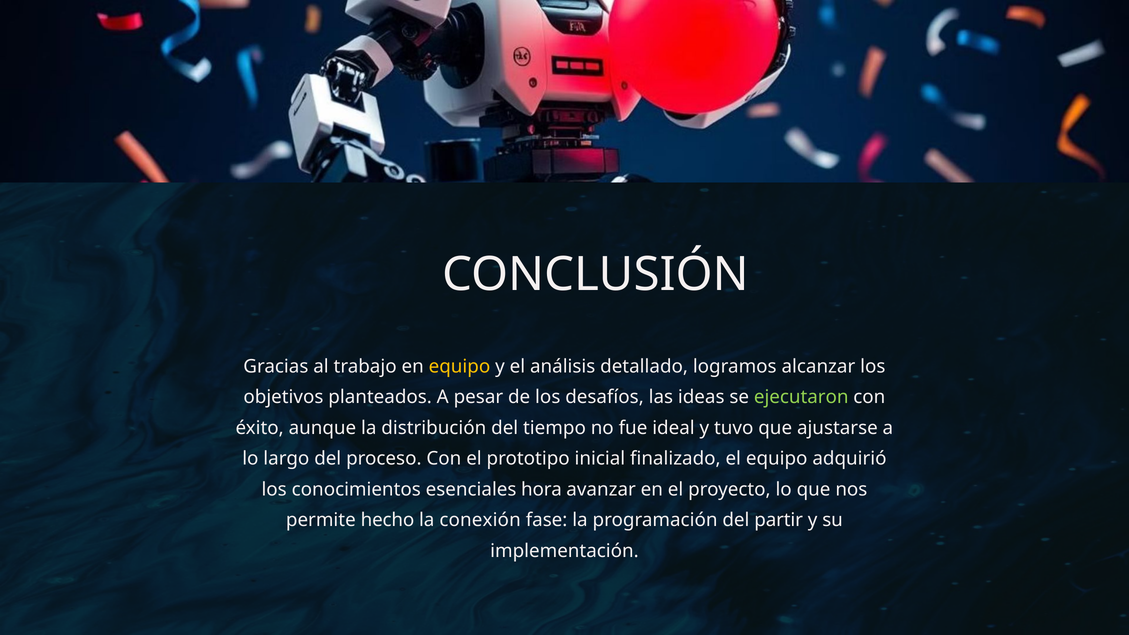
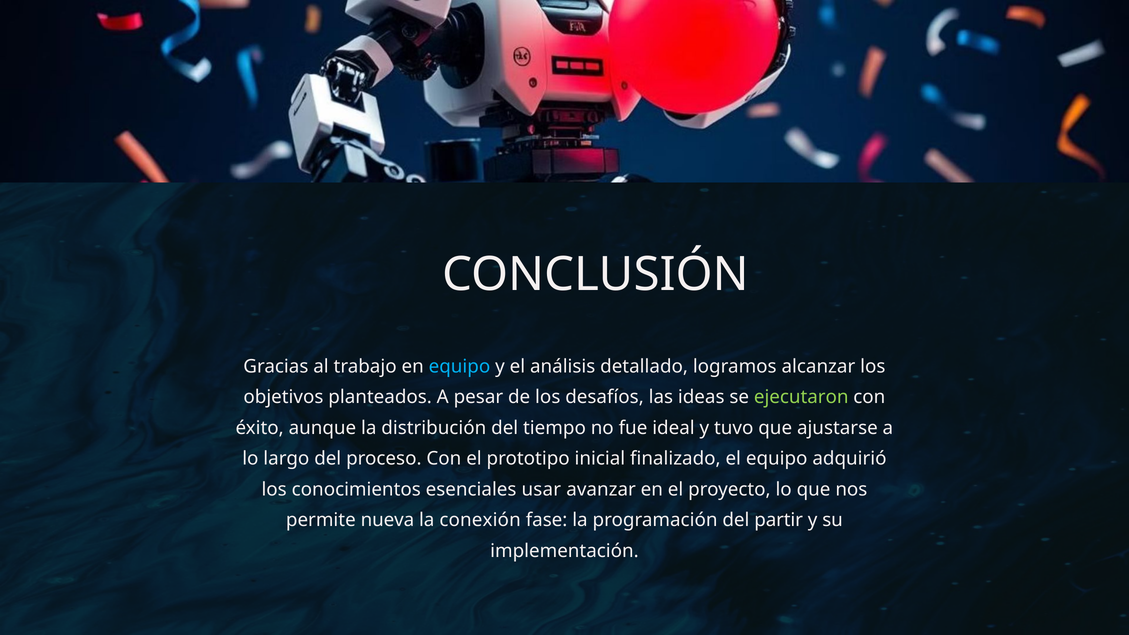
equipo at (459, 367) colour: yellow -> light blue
hora: hora -> usar
hecho: hecho -> nueva
